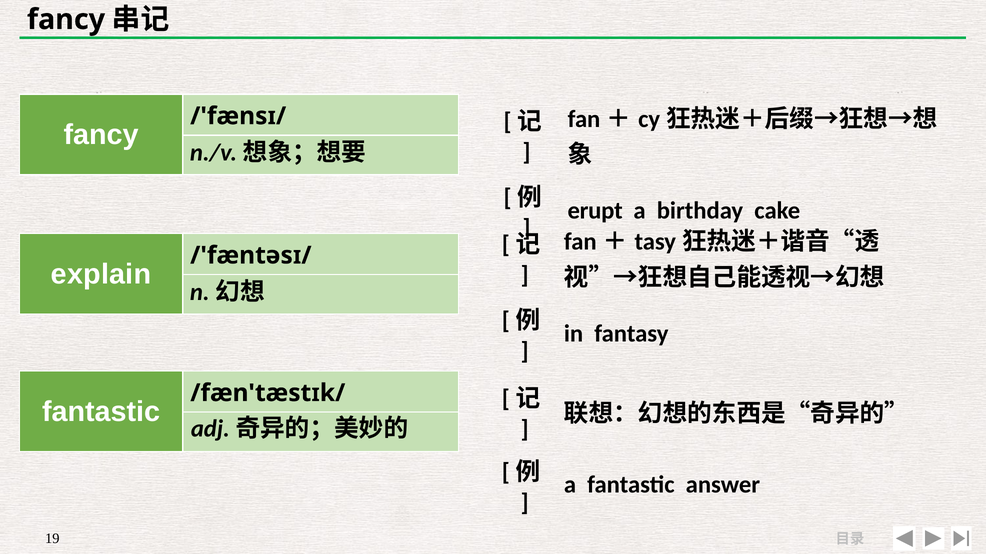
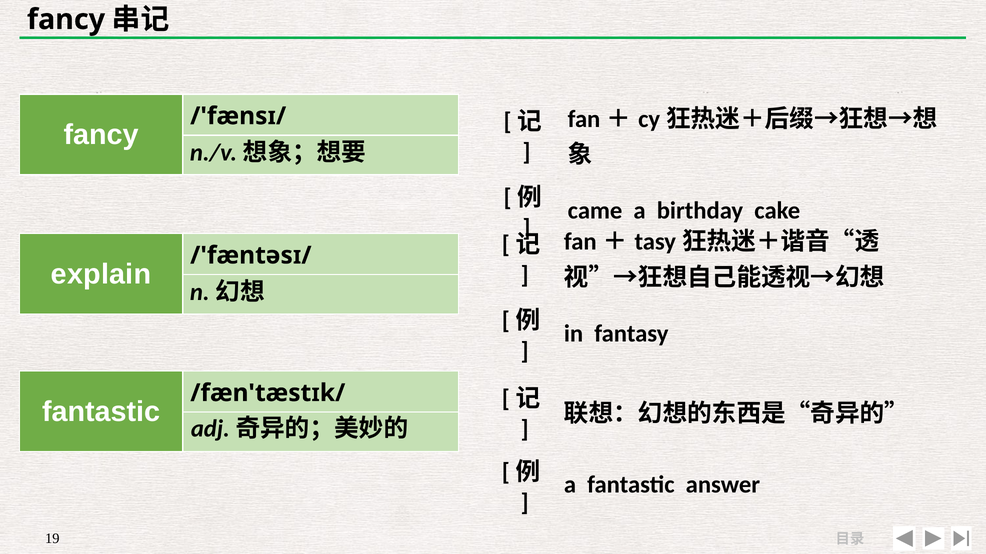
erupt: erupt -> came
